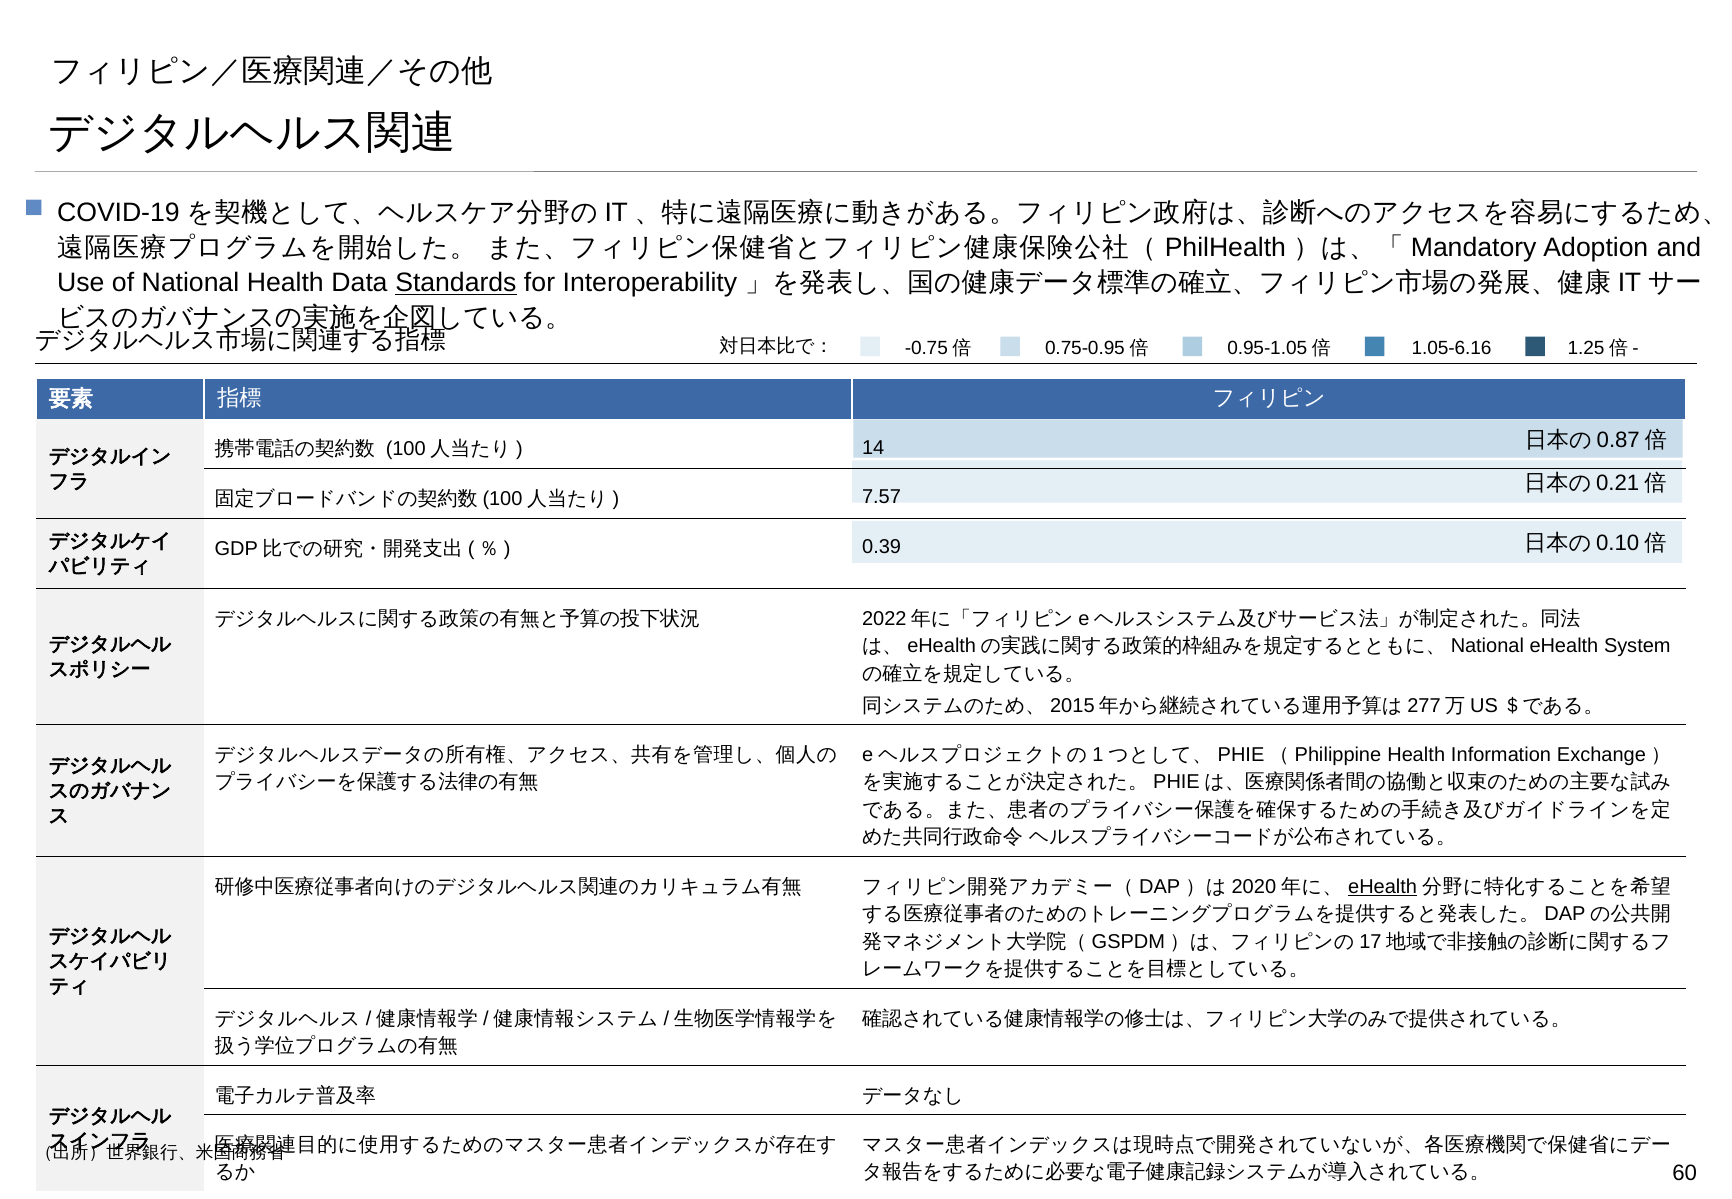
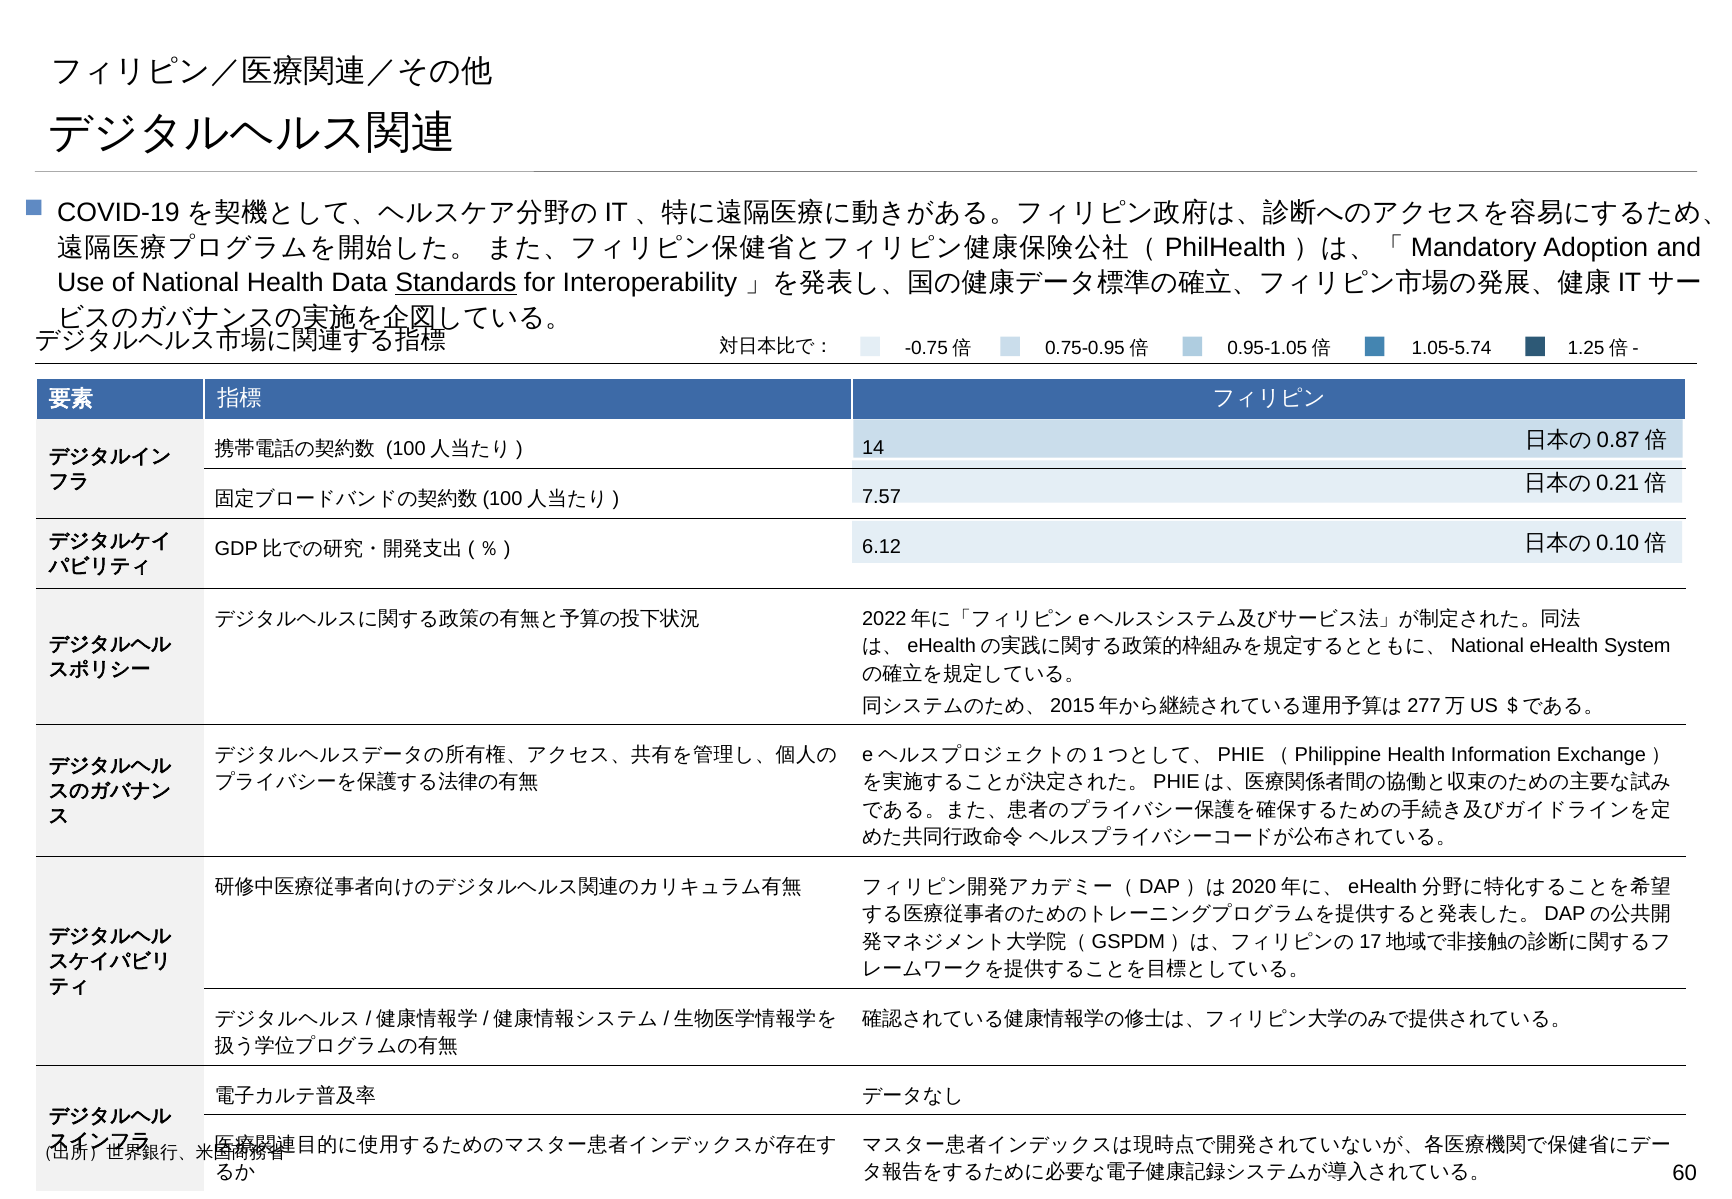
1.05-6.16: 1.05-6.16 -> 1.05-5.74
0.39: 0.39 -> 6.12
eHealth at (1383, 887) underline: present -> none
